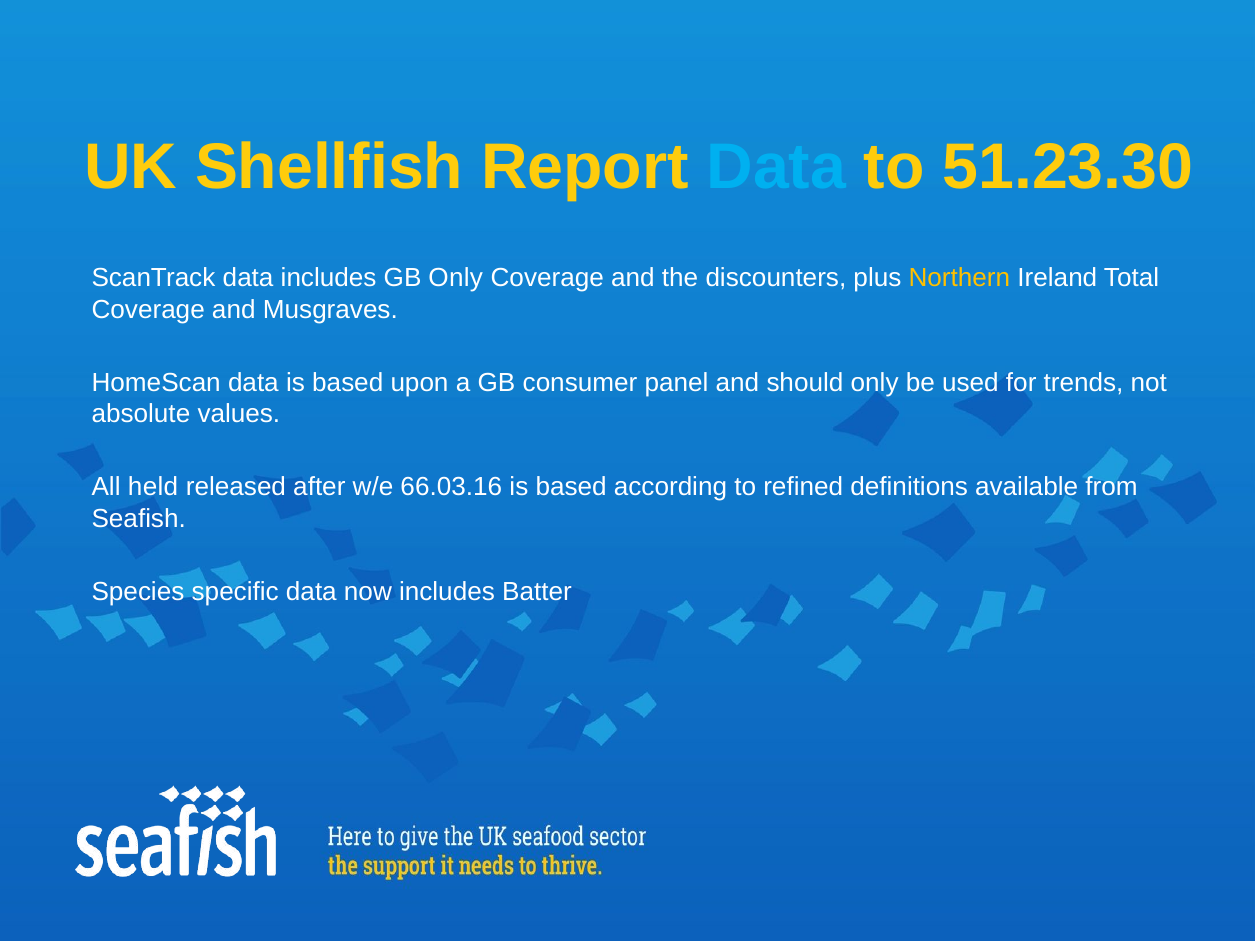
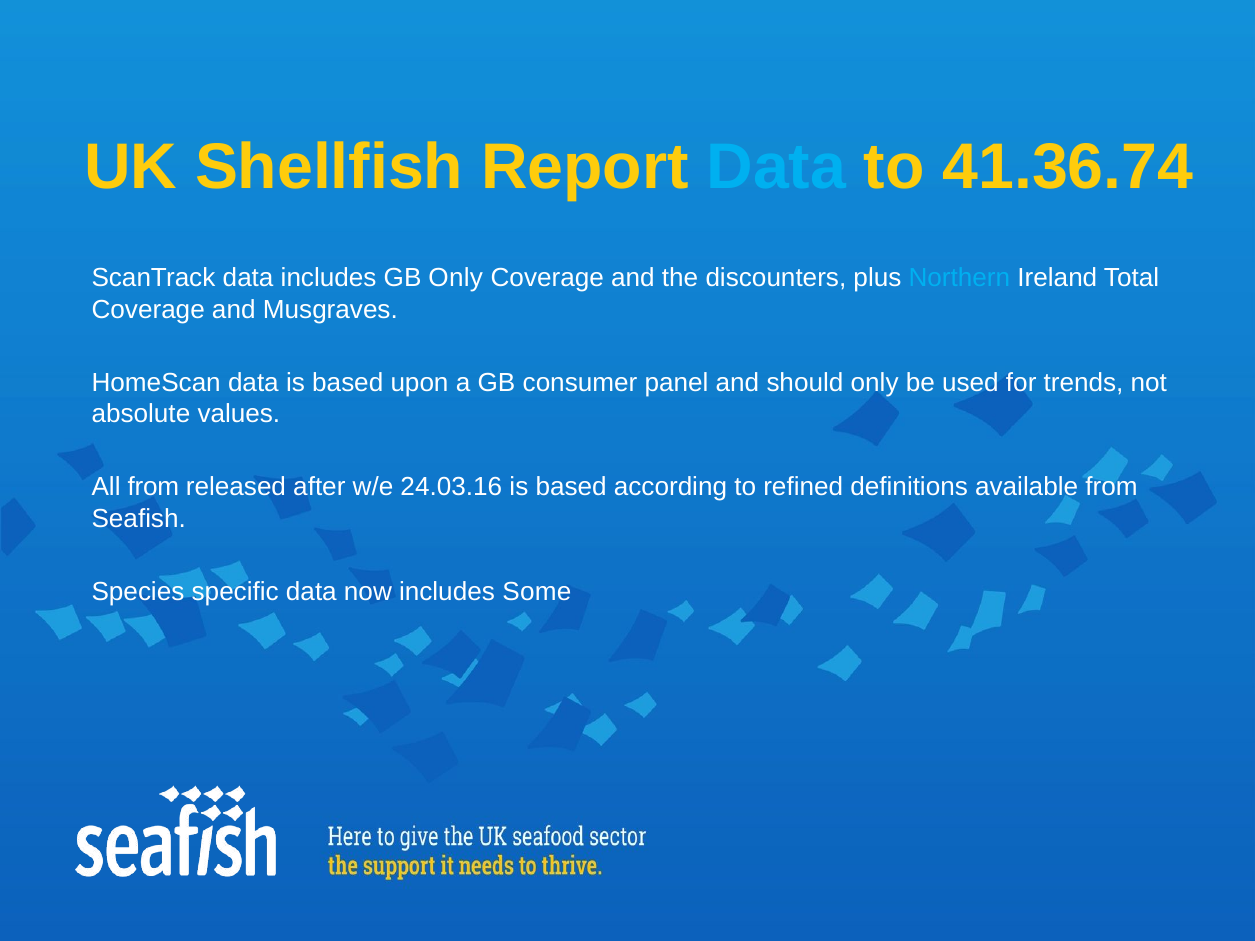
51.23.30: 51.23.30 -> 41.36.74
Northern colour: yellow -> light blue
All held: held -> from
66.03.16: 66.03.16 -> 24.03.16
Batter: Batter -> Some
